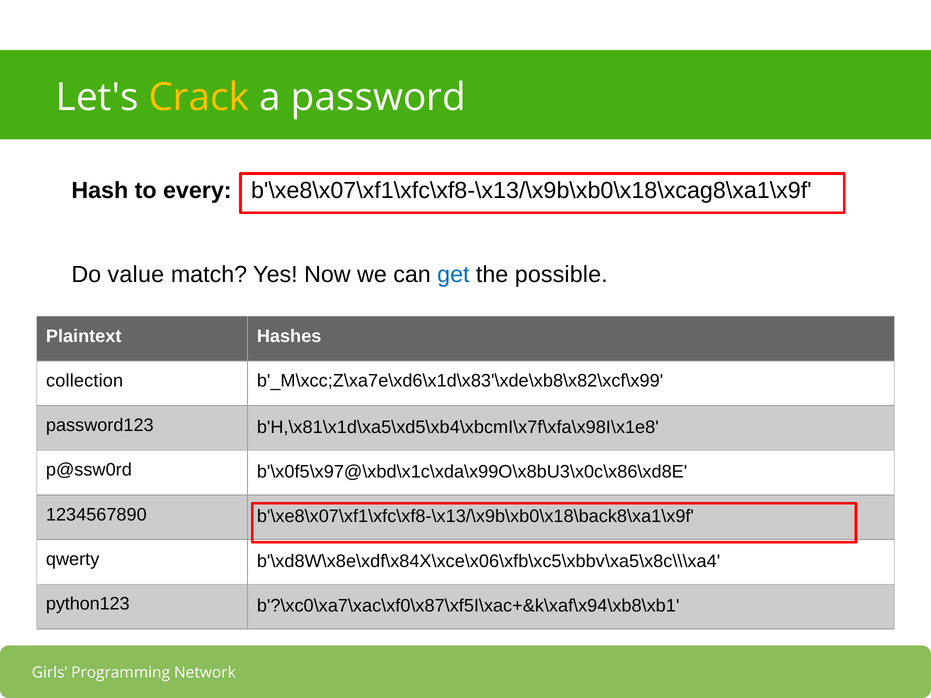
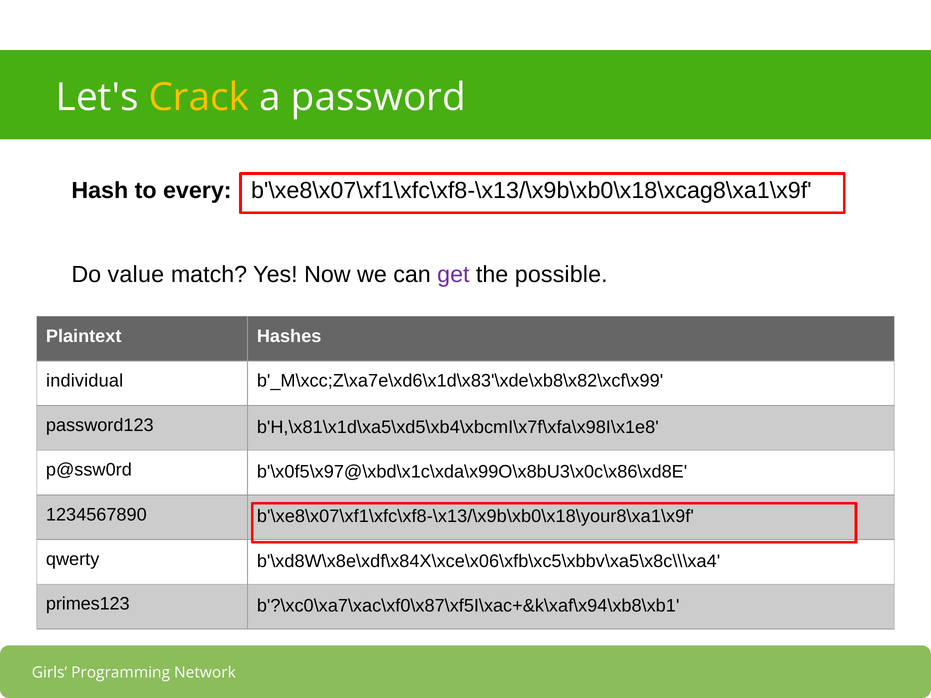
get colour: blue -> purple
collection: collection -> individual
b'\xe8\x07\xf1\xfc\xf8-\x13/\x9b\xb0\x18\back8\xa1\x9f: b'\xe8\x07\xf1\xfc\xf8-\x13/\x9b\xb0\x18\back8\xa1\x9f -> b'\xe8\x07\xf1\xfc\xf8-\x13/\x9b\xb0\x18\your8\xa1\x9f
python123: python123 -> primes123
